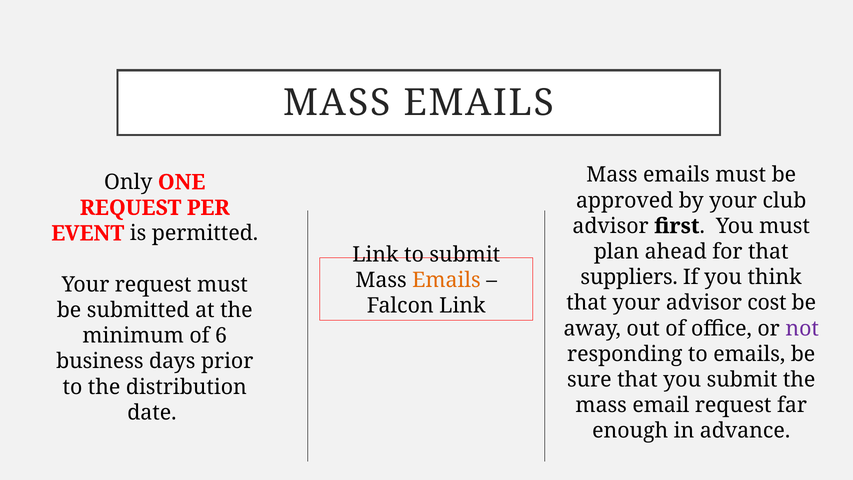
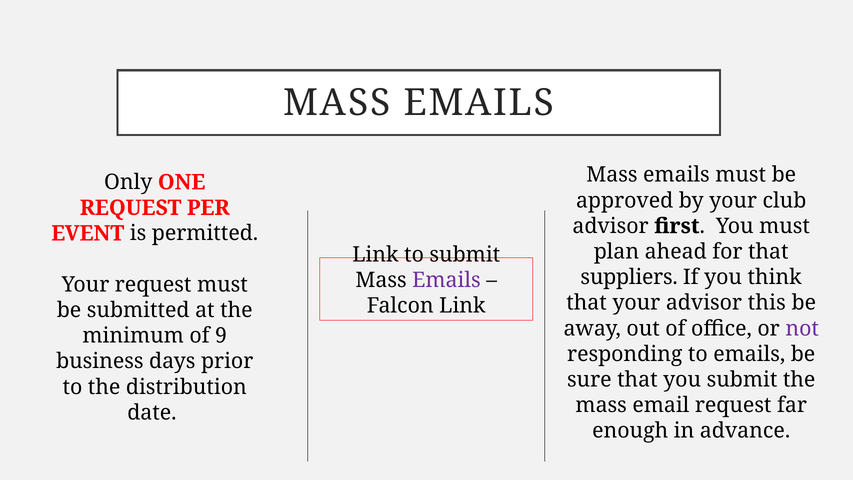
Emails at (446, 280) colour: orange -> purple
cost: cost -> this
6: 6 -> 9
